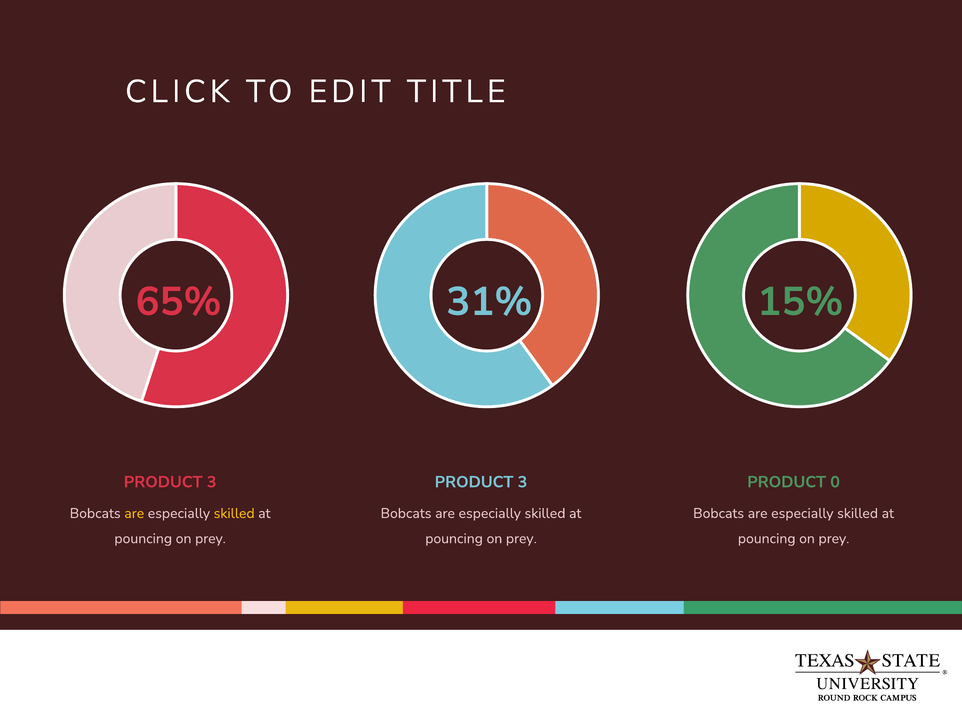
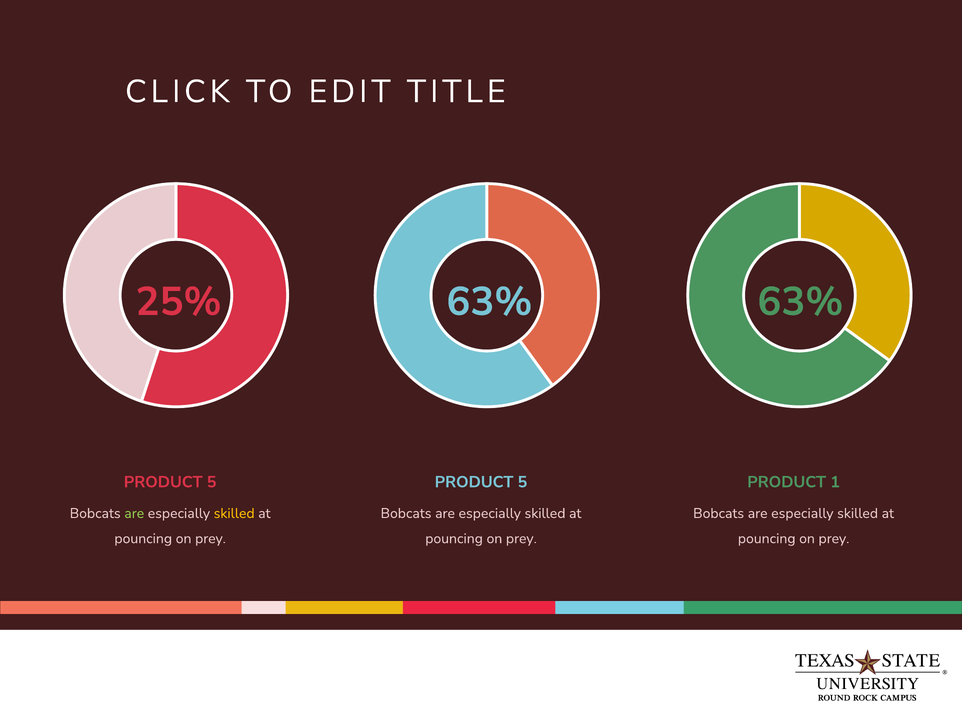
65%: 65% -> 25%
31% at (489, 302): 31% -> 63%
15% at (800, 302): 15% -> 63%
3 at (212, 482): 3 -> 5
3 at (522, 482): 3 -> 5
0: 0 -> 1
are at (134, 514) colour: yellow -> light green
